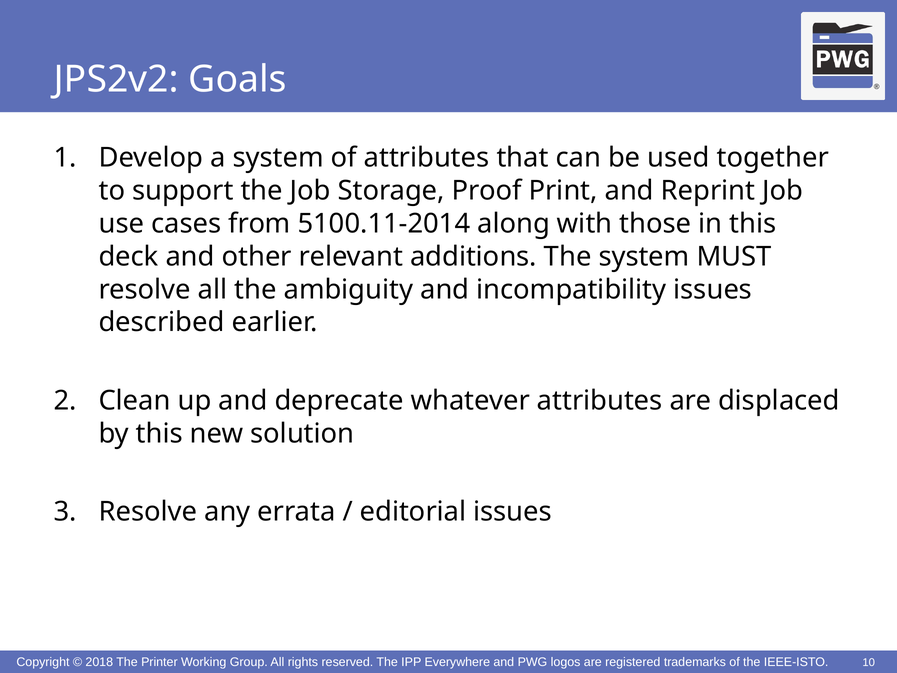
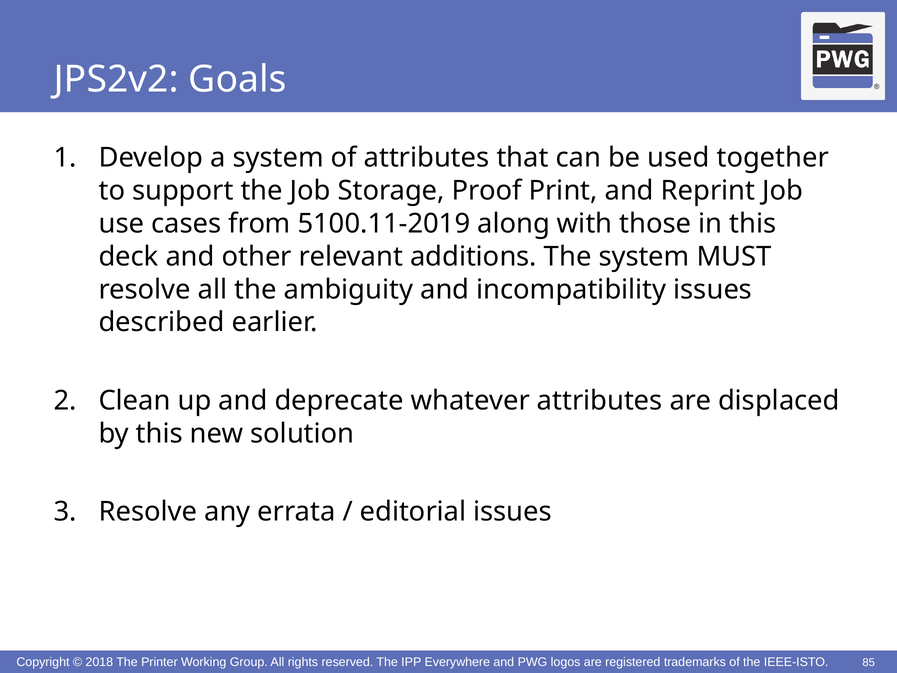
5100.11-2014: 5100.11-2014 -> 5100.11-2019
10: 10 -> 85
